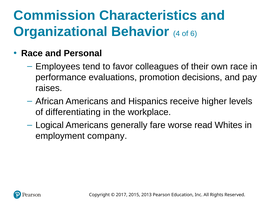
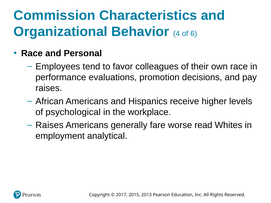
differentiating: differentiating -> psychological
Logical at (50, 125): Logical -> Raises
company: company -> analytical
